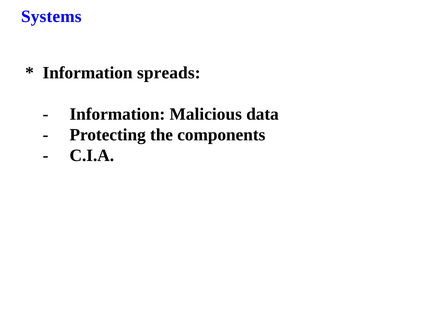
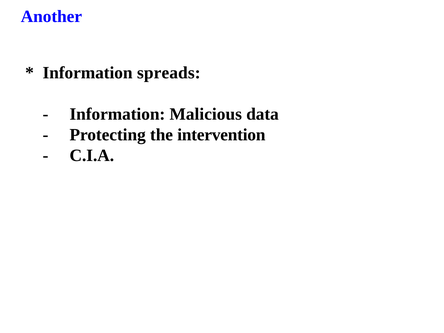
Systems: Systems -> Another
components: components -> intervention
